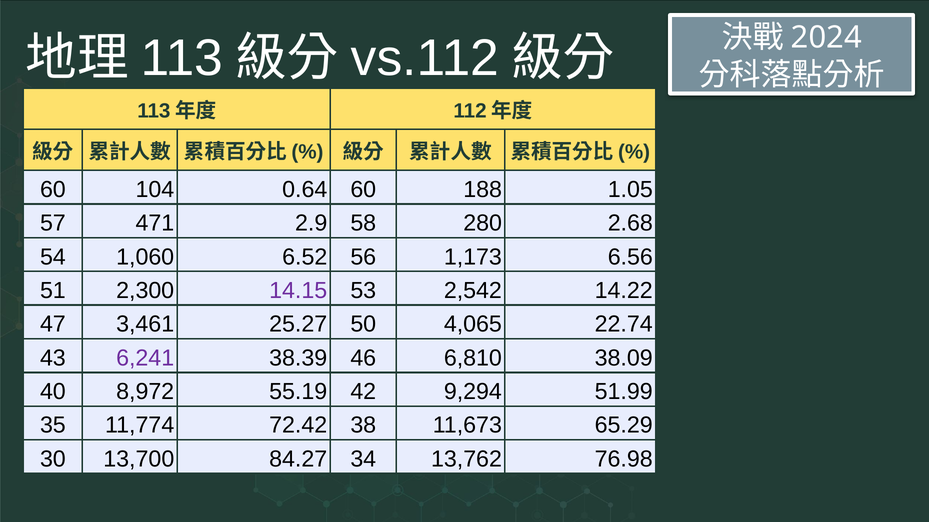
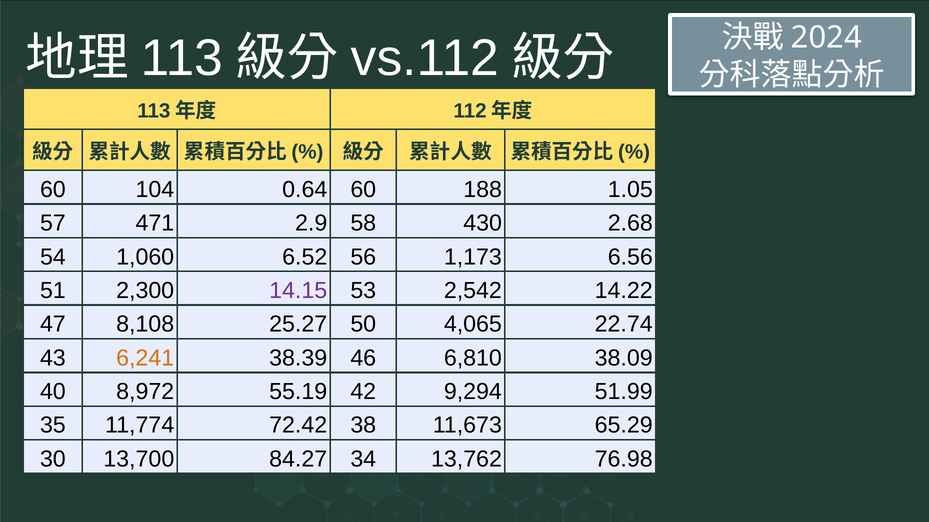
280: 280 -> 430
3,461: 3,461 -> 8,108
6,241 colour: purple -> orange
